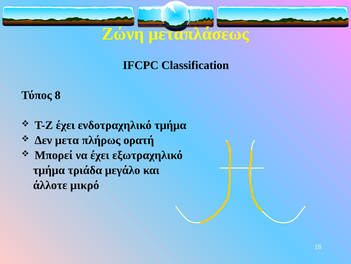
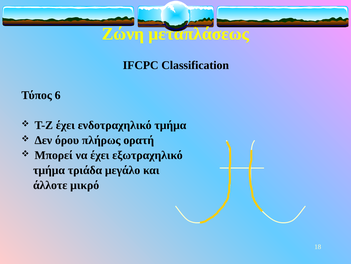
8: 8 -> 6
μετα: μετα -> όρου
